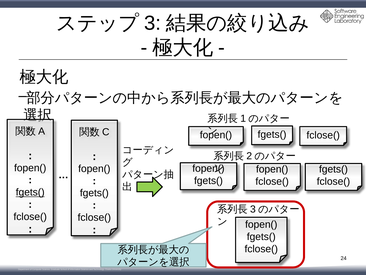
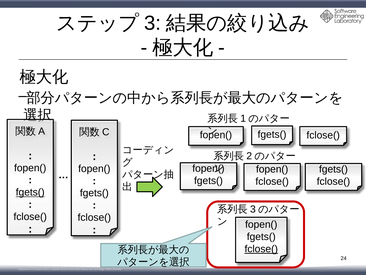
fclose( at (261, 249) underline: none -> present
